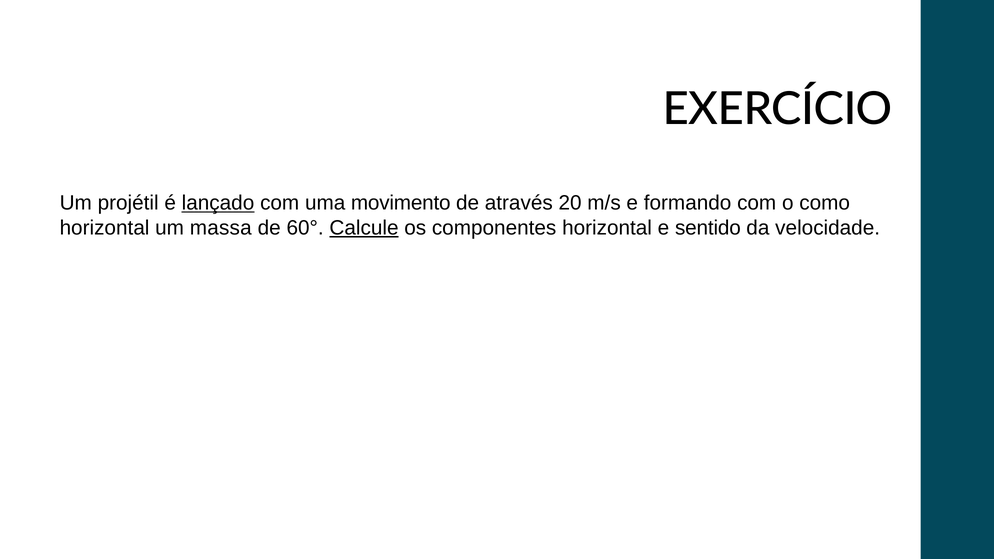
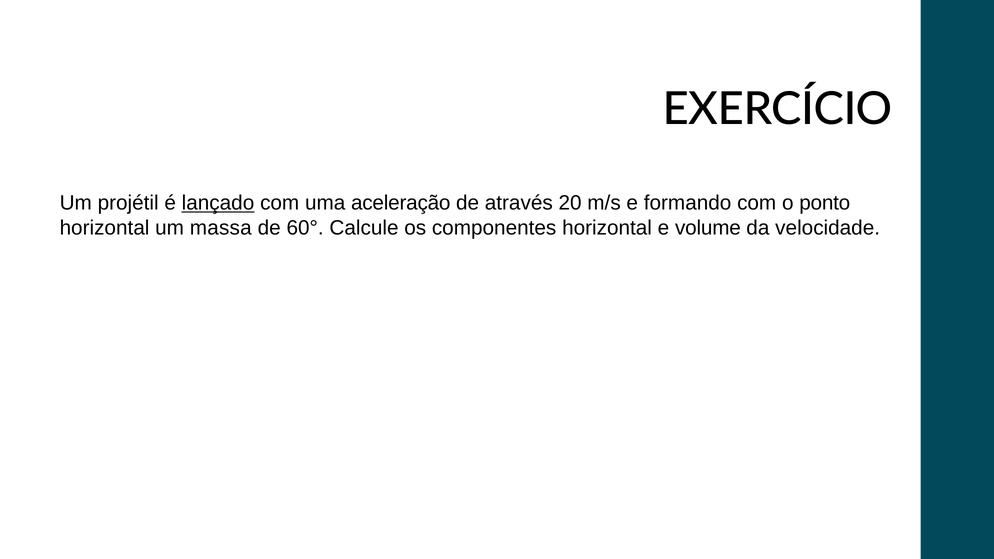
movimento: movimento -> aceleração
como: como -> ponto
Calcule underline: present -> none
sentido: sentido -> volume
